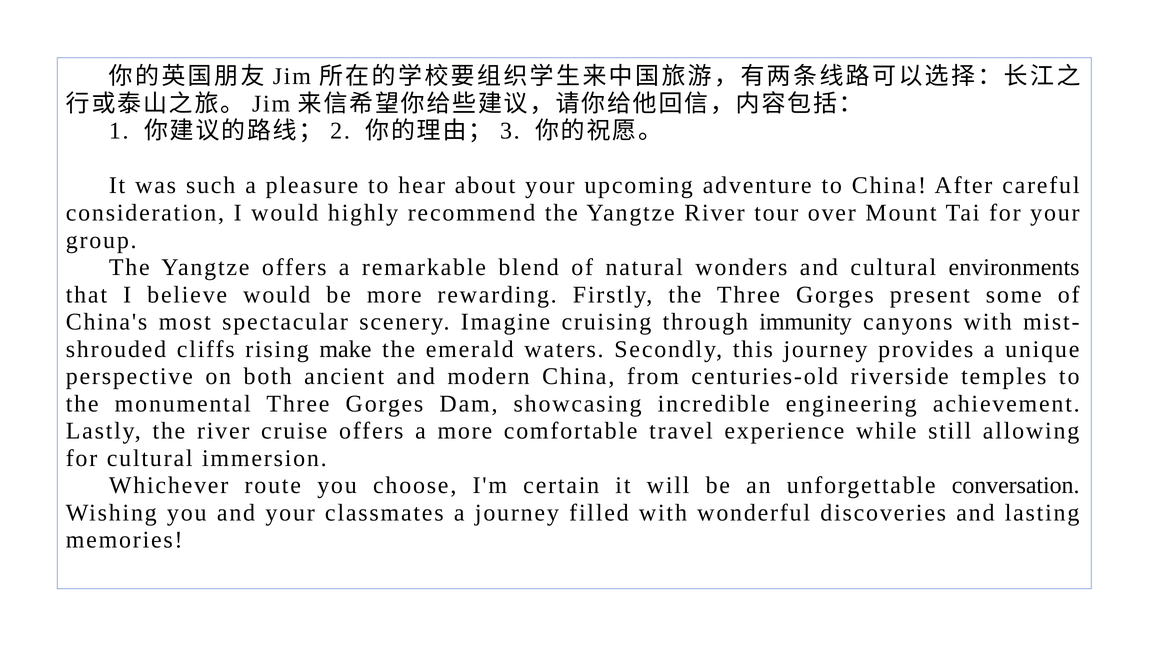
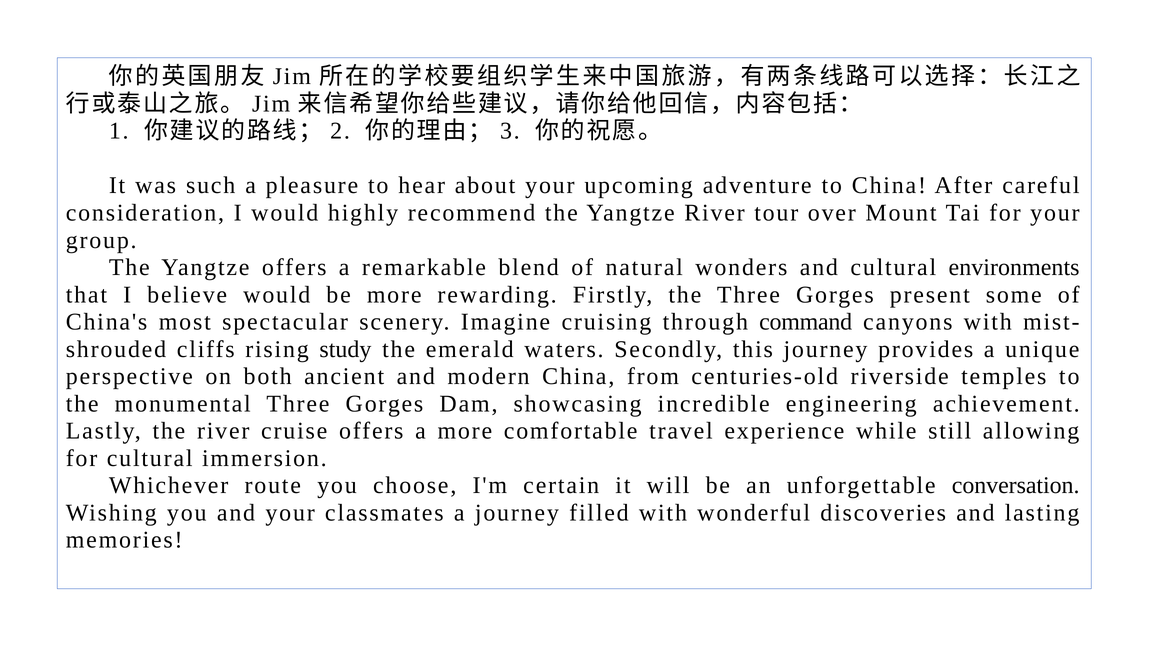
immunity: immunity -> command
make: make -> study
